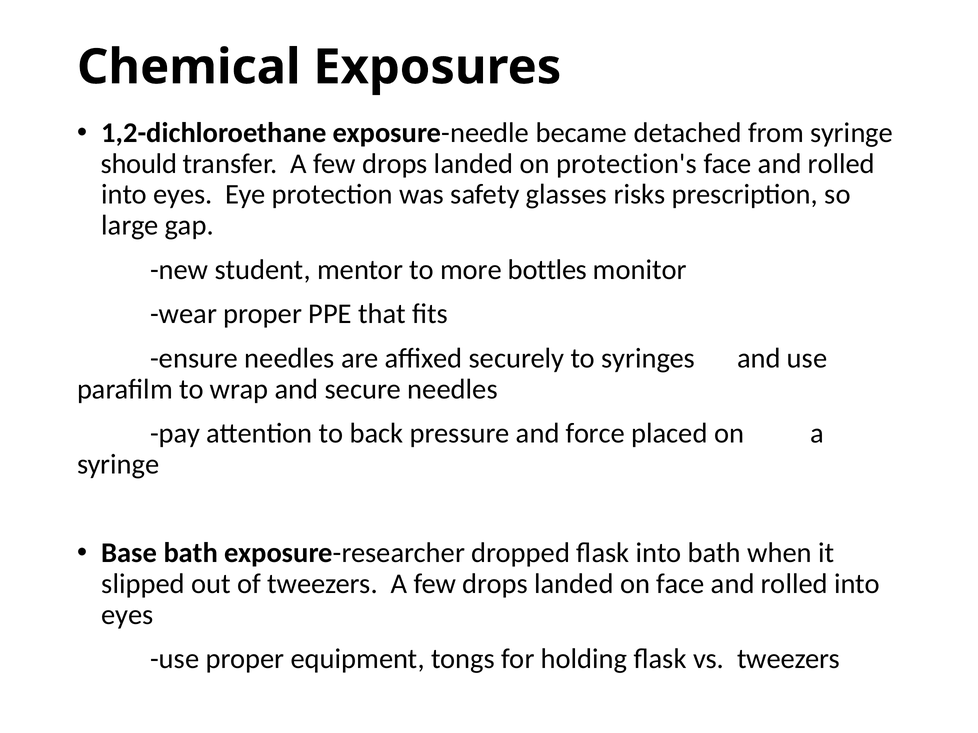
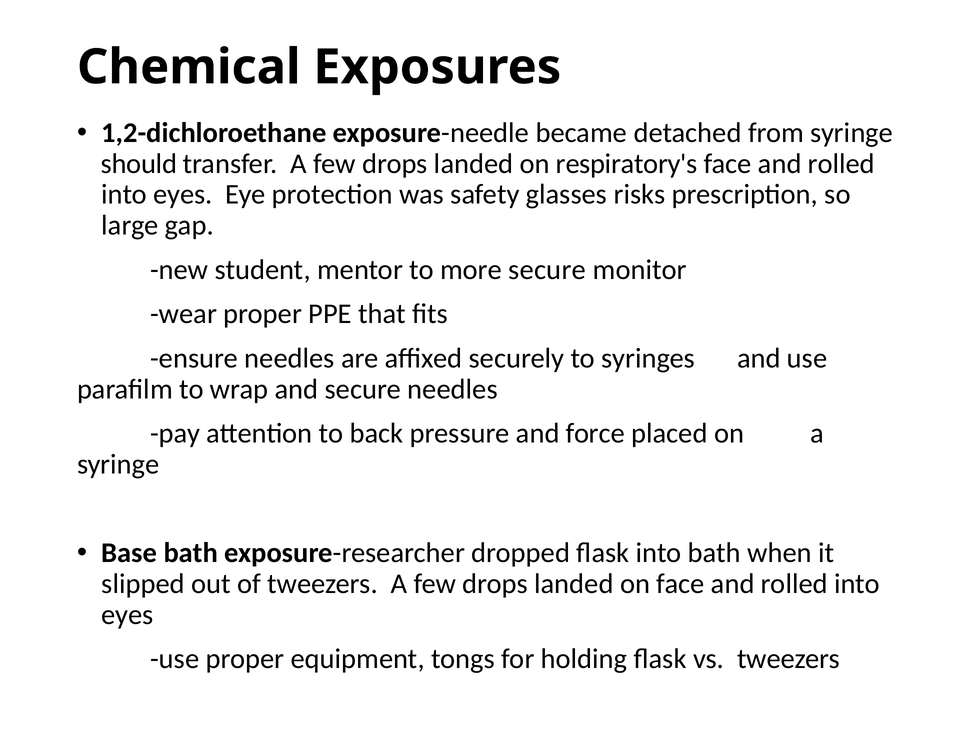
protection's: protection's -> respiratory's
more bottles: bottles -> secure
